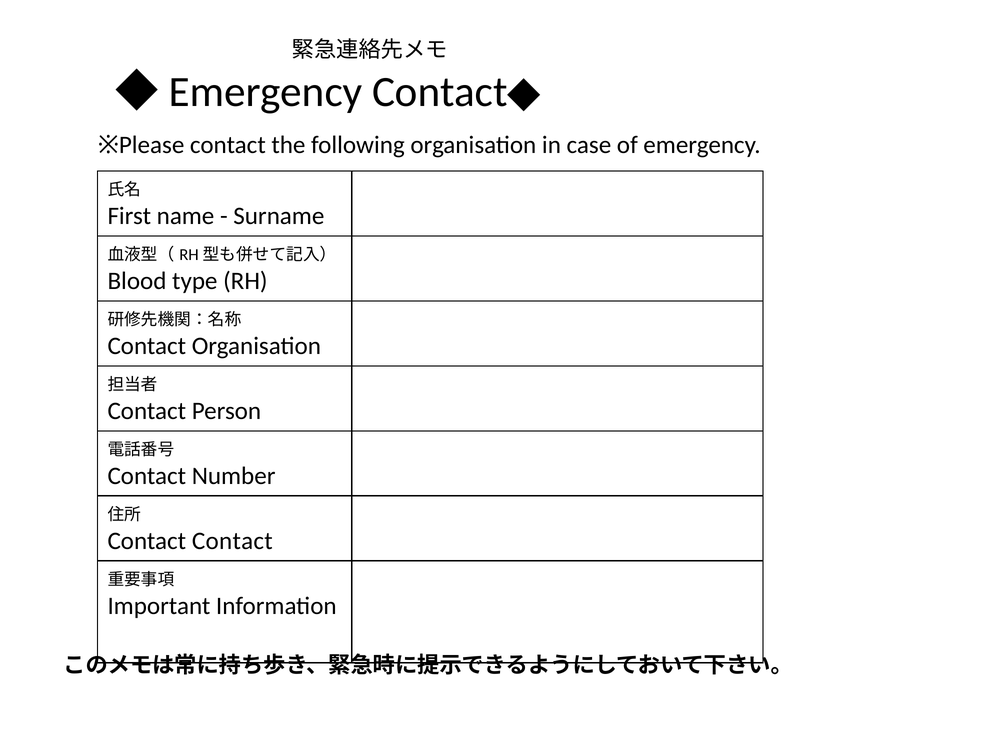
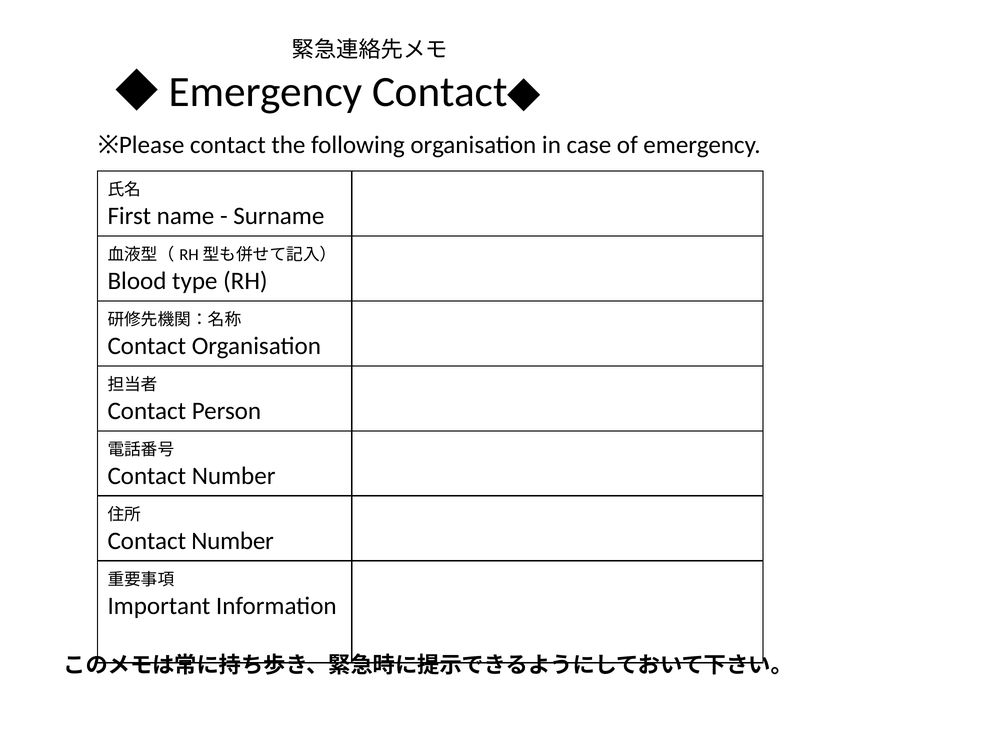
Contact at (232, 541): Contact -> Number
